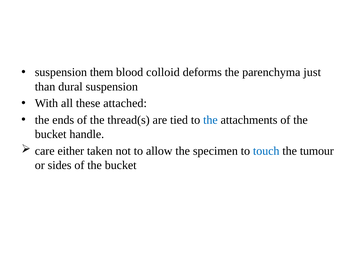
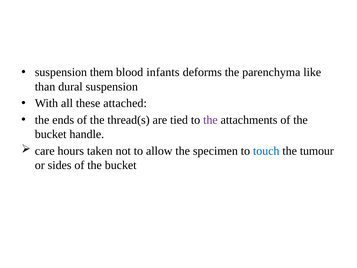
colloid: colloid -> infants
just: just -> like
the at (210, 120) colour: blue -> purple
either: either -> hours
